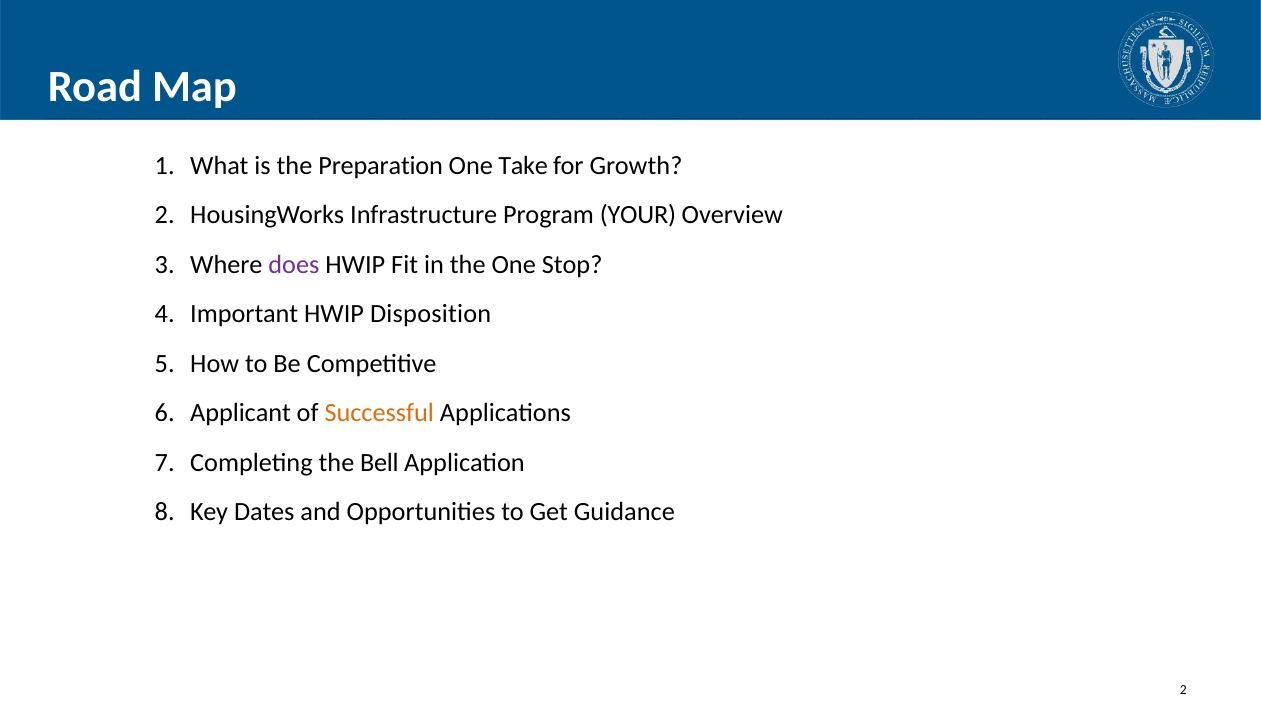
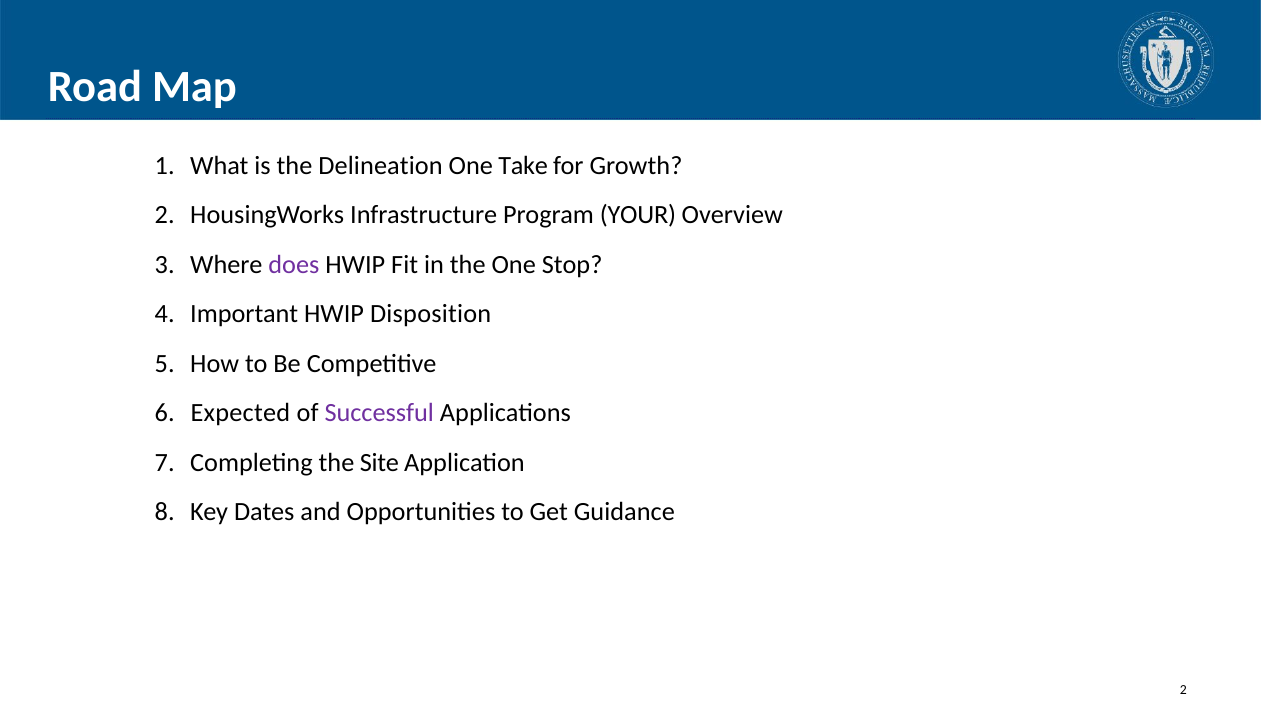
Preparation: Preparation -> Delineation
Applicant: Applicant -> Expected
Successful colour: orange -> purple
Bell: Bell -> Site
